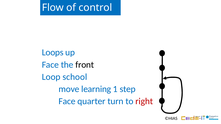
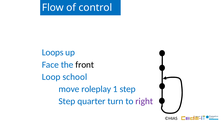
learning: learning -> roleplay
Face at (67, 102): Face -> Step
right colour: red -> purple
